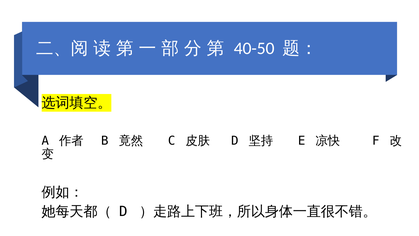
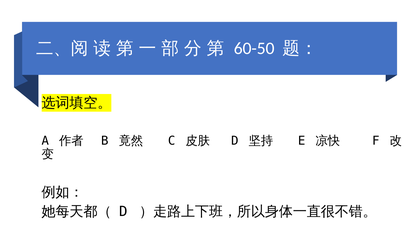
40-50: 40-50 -> 60-50
